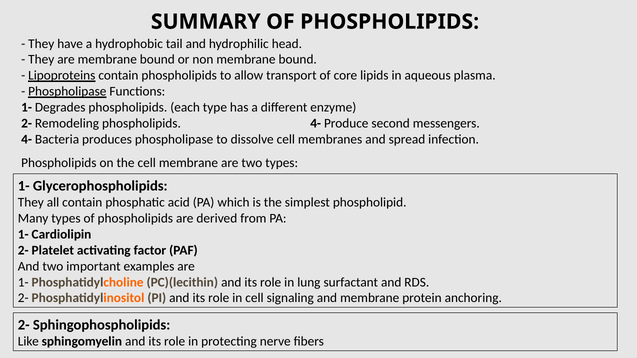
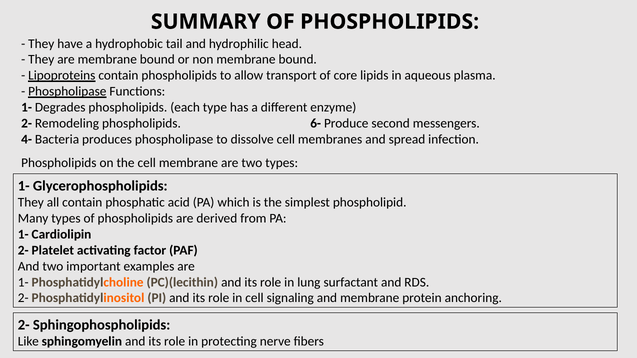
phospholipids 4-: 4- -> 6-
